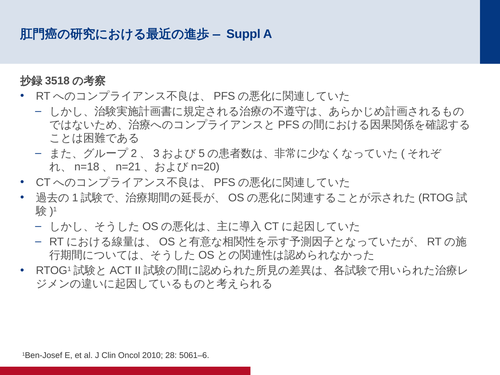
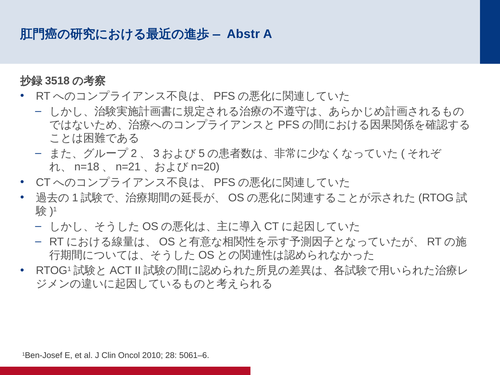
Suppl: Suppl -> Abstr
